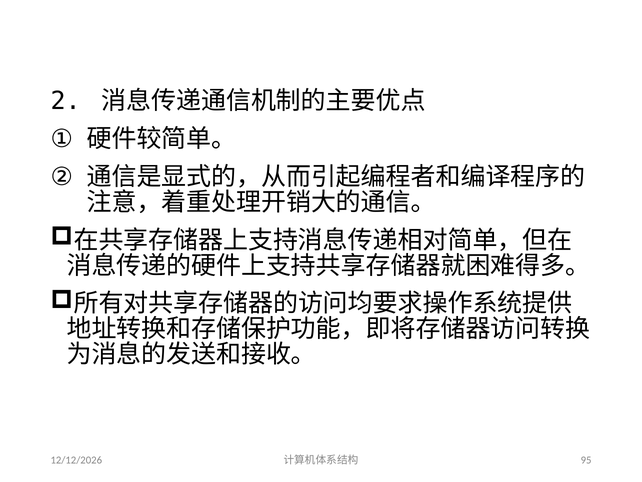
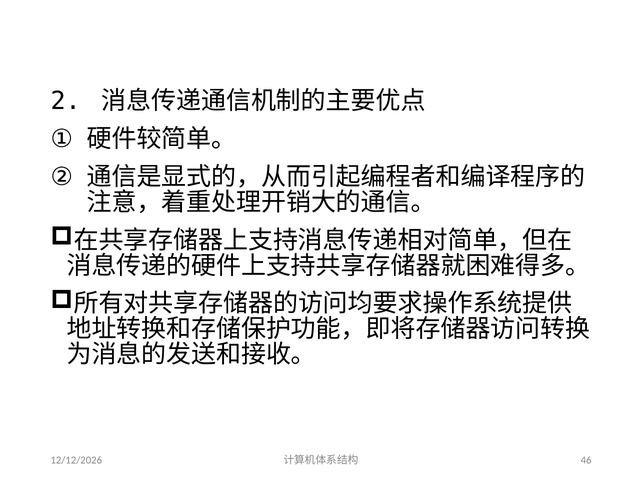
95: 95 -> 46
